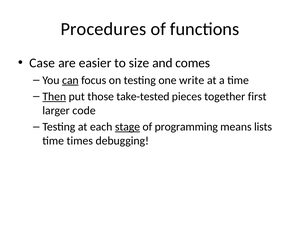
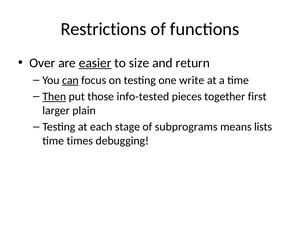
Procedures: Procedures -> Restrictions
Case: Case -> Over
easier underline: none -> present
comes: comes -> return
take-tested: take-tested -> info-tested
code: code -> plain
stage underline: present -> none
programming: programming -> subprograms
